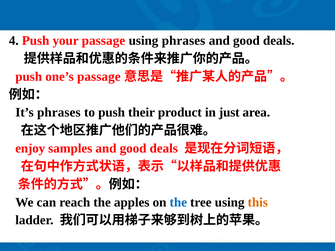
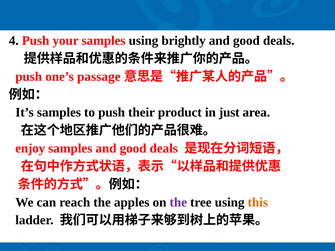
your passage: passage -> samples
using phrases: phrases -> brightly
It’s phrases: phrases -> samples
the at (178, 202) colour: blue -> purple
